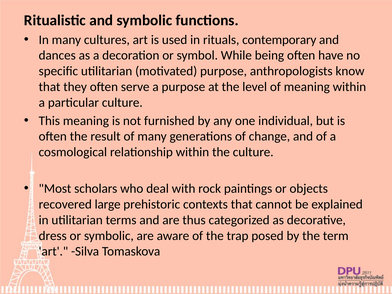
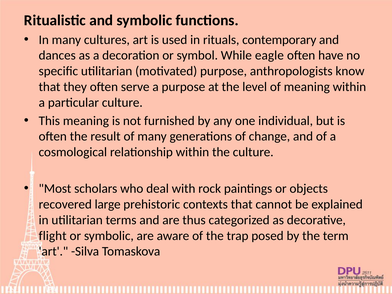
being: being -> eagle
dress: dress -> flight
